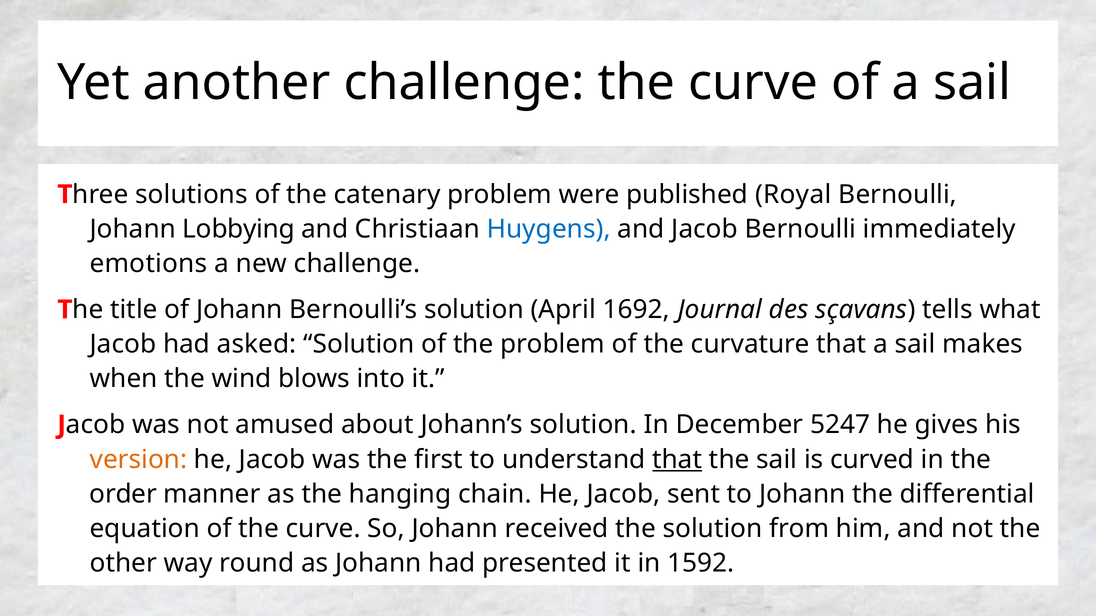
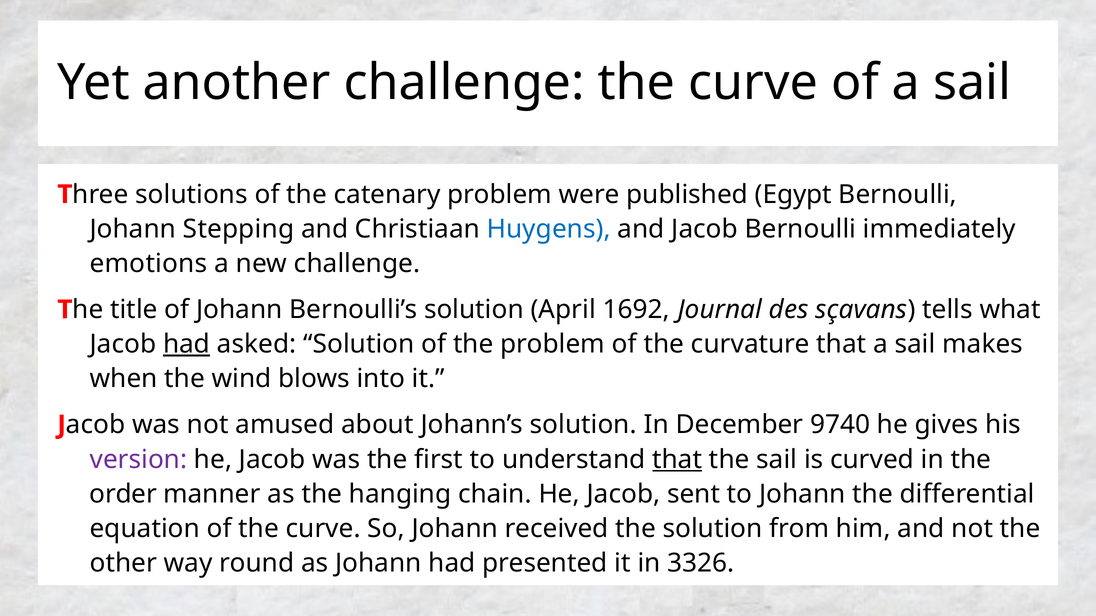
Royal: Royal -> Egypt
Lobbying: Lobbying -> Stepping
had at (187, 344) underline: none -> present
5247: 5247 -> 9740
version colour: orange -> purple
1592: 1592 -> 3326
